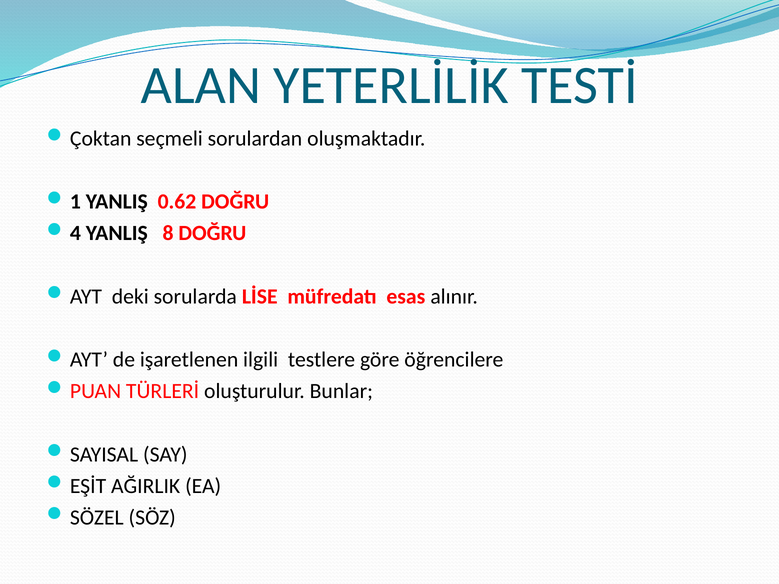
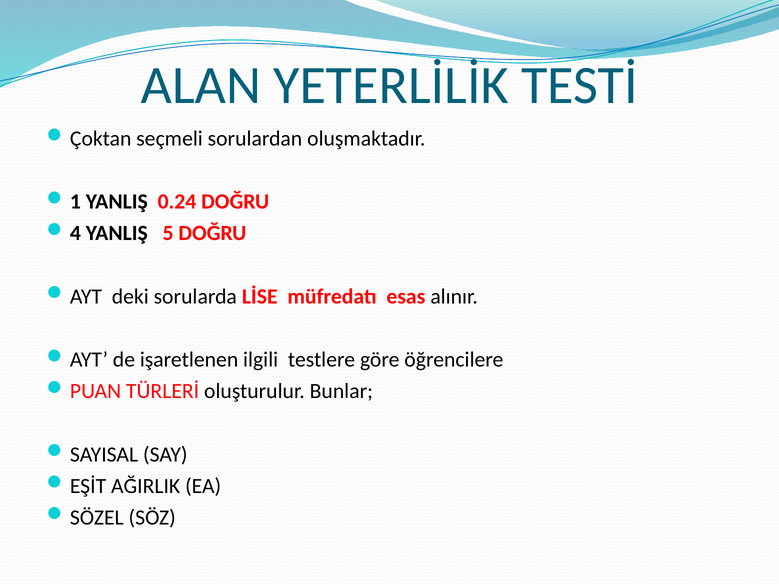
0.62: 0.62 -> 0.24
8: 8 -> 5
